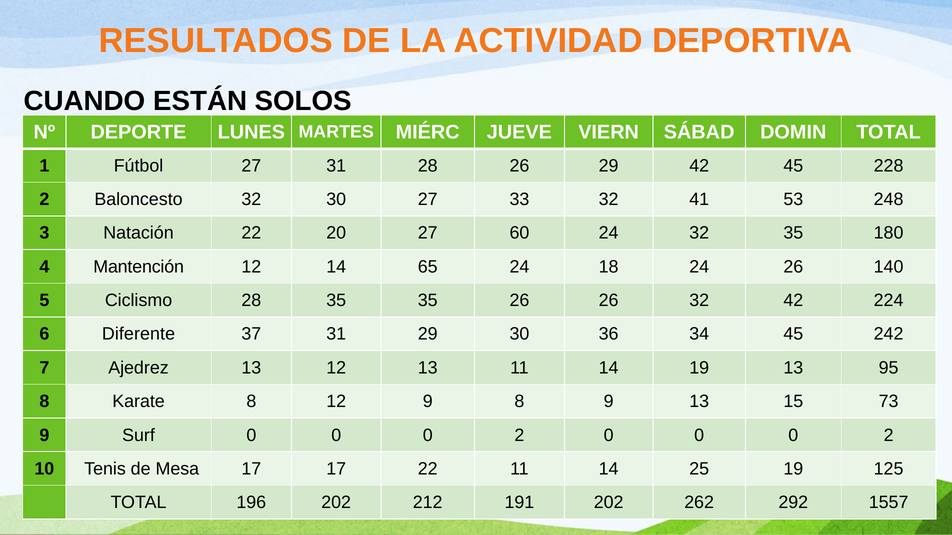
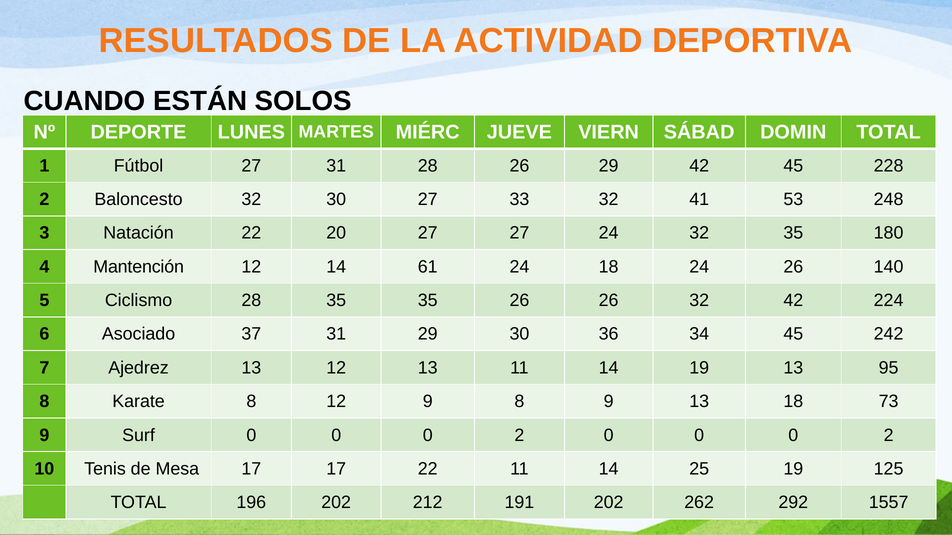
27 60: 60 -> 27
65: 65 -> 61
Diferente: Diferente -> Asociado
13 15: 15 -> 18
